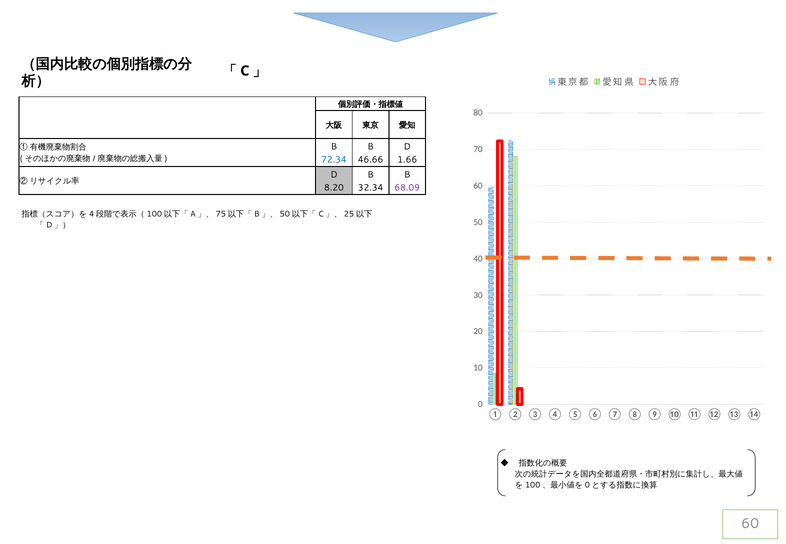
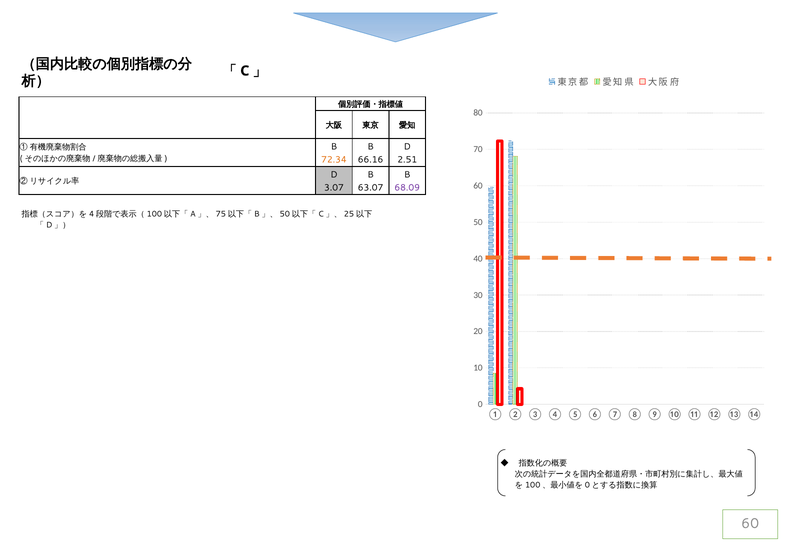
72.34 colour: blue -> orange
46.66: 46.66 -> 66.16
1.66: 1.66 -> 2.51
8.20: 8.20 -> 3.07
32.34: 32.34 -> 63.07
